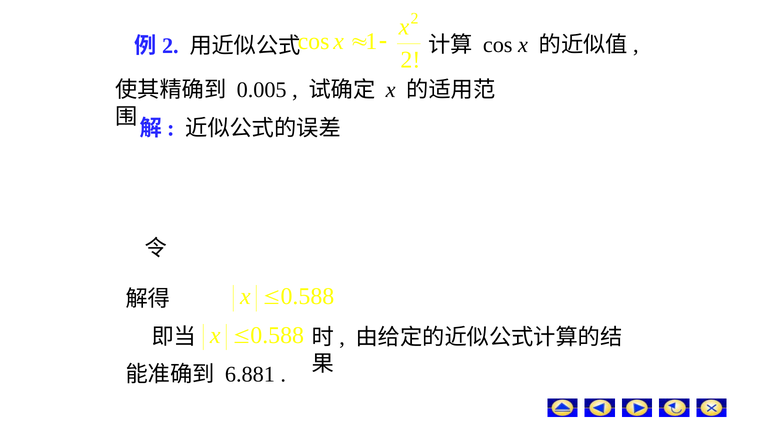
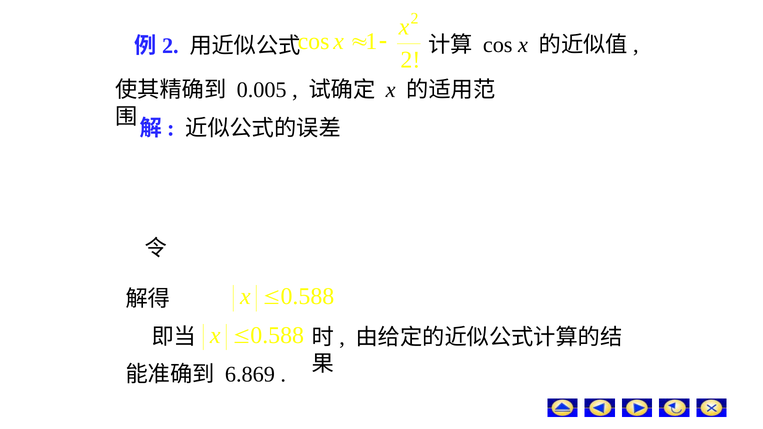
6.881: 6.881 -> 6.869
